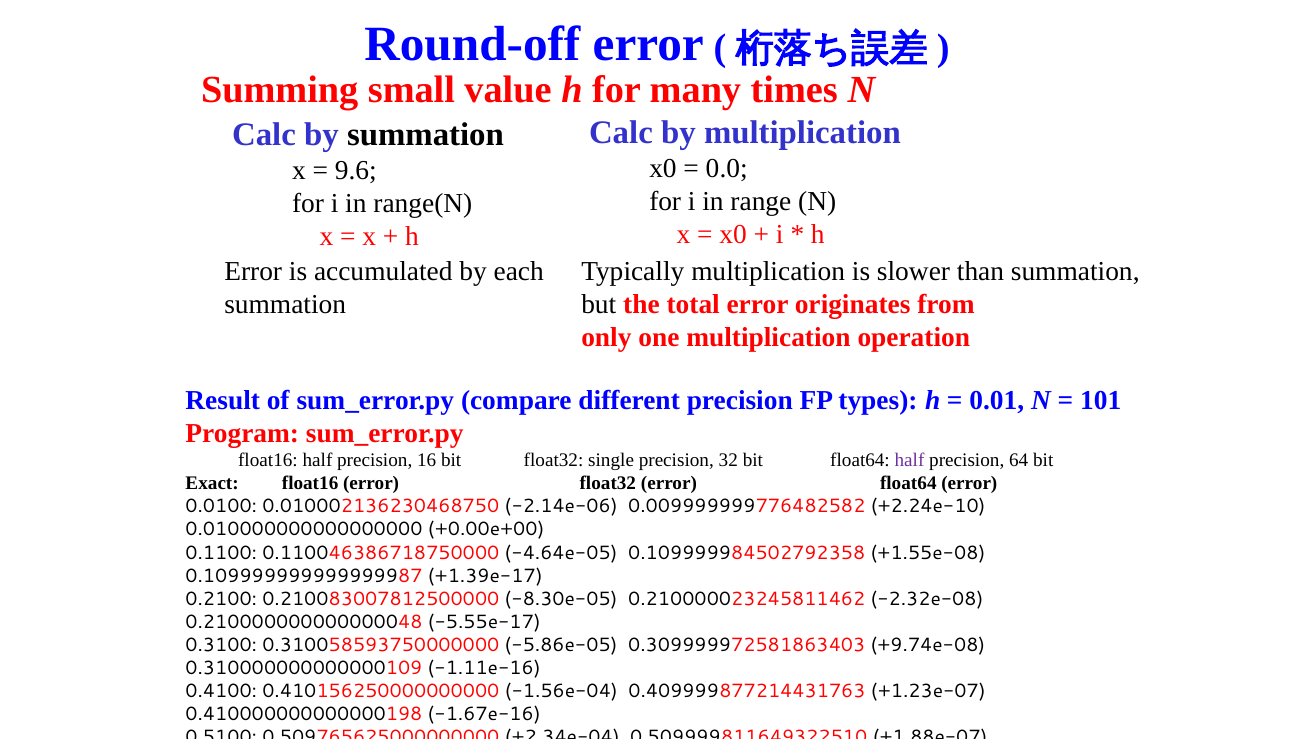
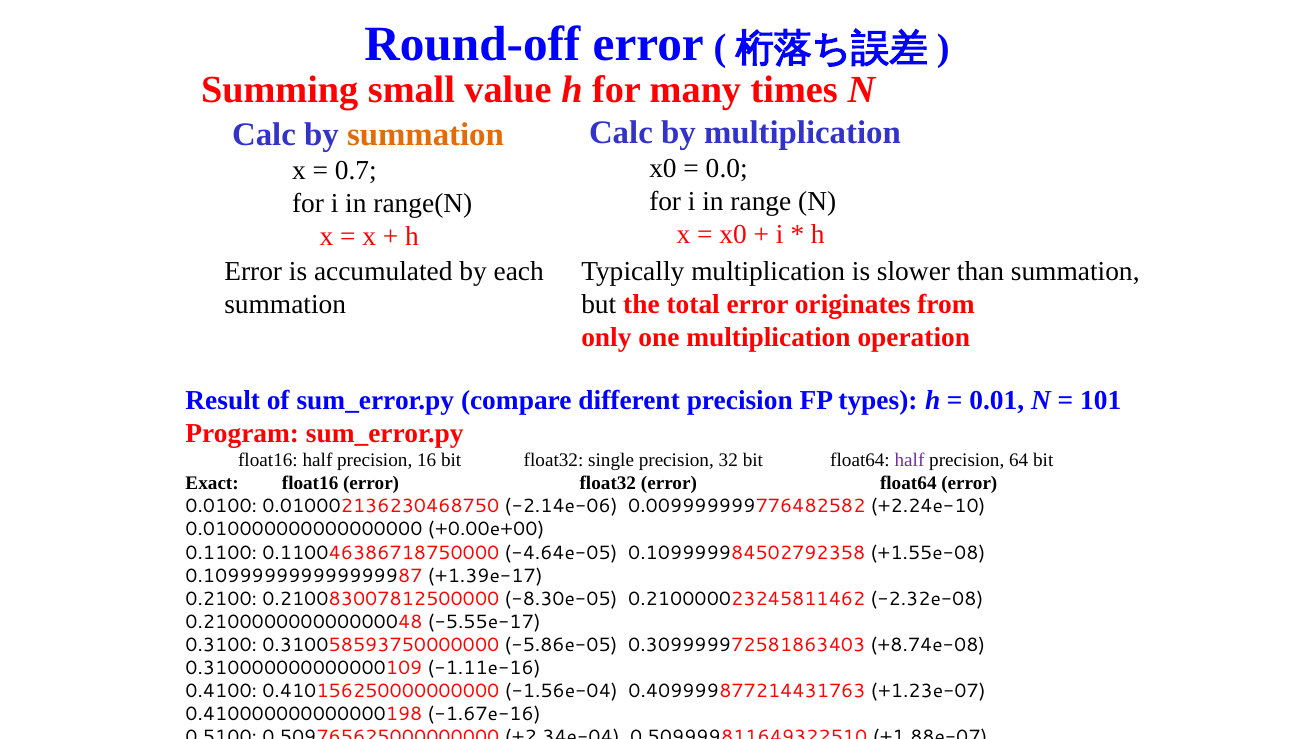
summation at (425, 135) colour: black -> orange
9.6: 9.6 -> 0.7
+9.74e-08: +9.74e-08 -> +8.74e-08
